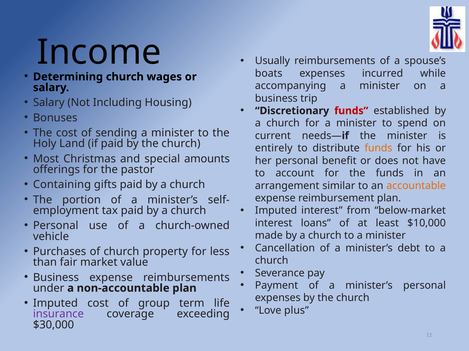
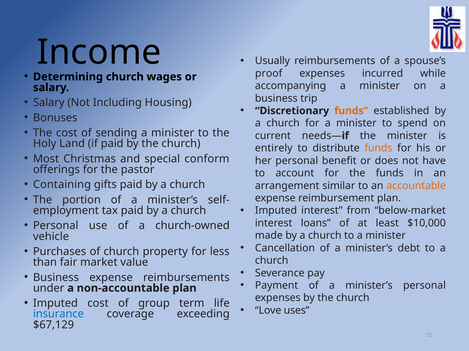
boats: boats -> proof
funds at (351, 111) colour: red -> orange
amounts: amounts -> conform
plus: plus -> uses
insurance colour: purple -> blue
$30,000: $30,000 -> $67,129
